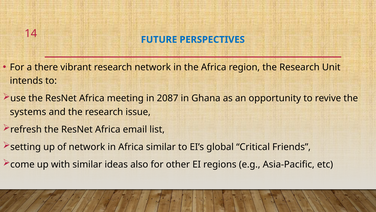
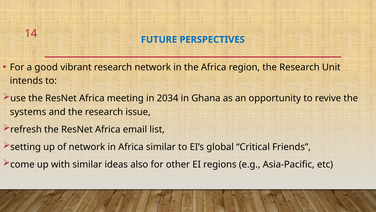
there: there -> good
2087: 2087 -> 2034
